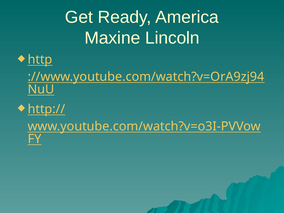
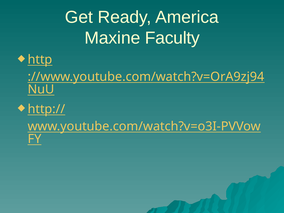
Lincoln: Lincoln -> Faculty
